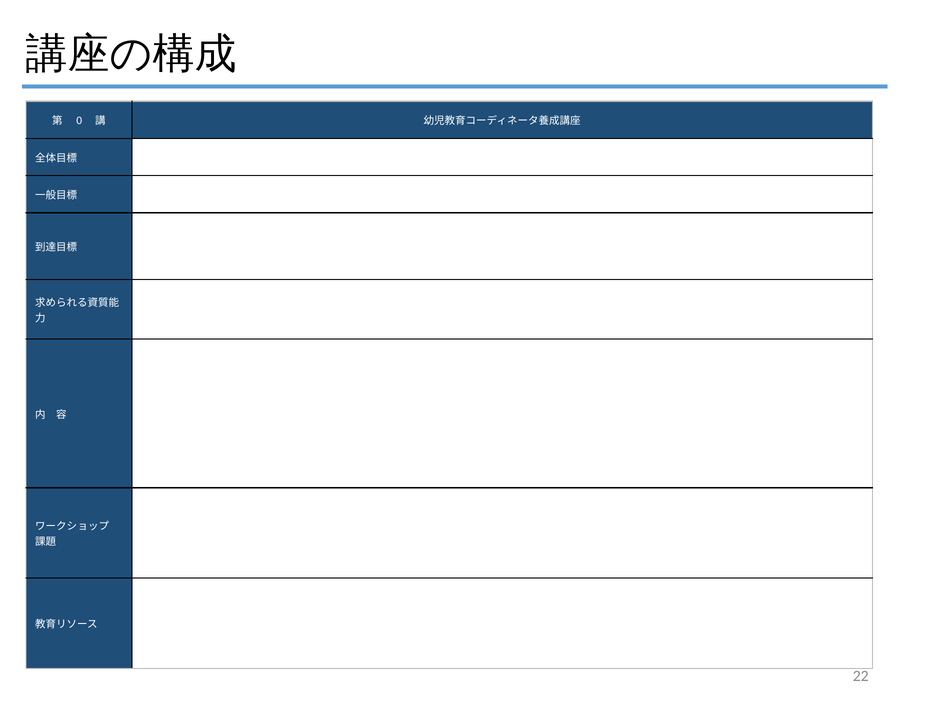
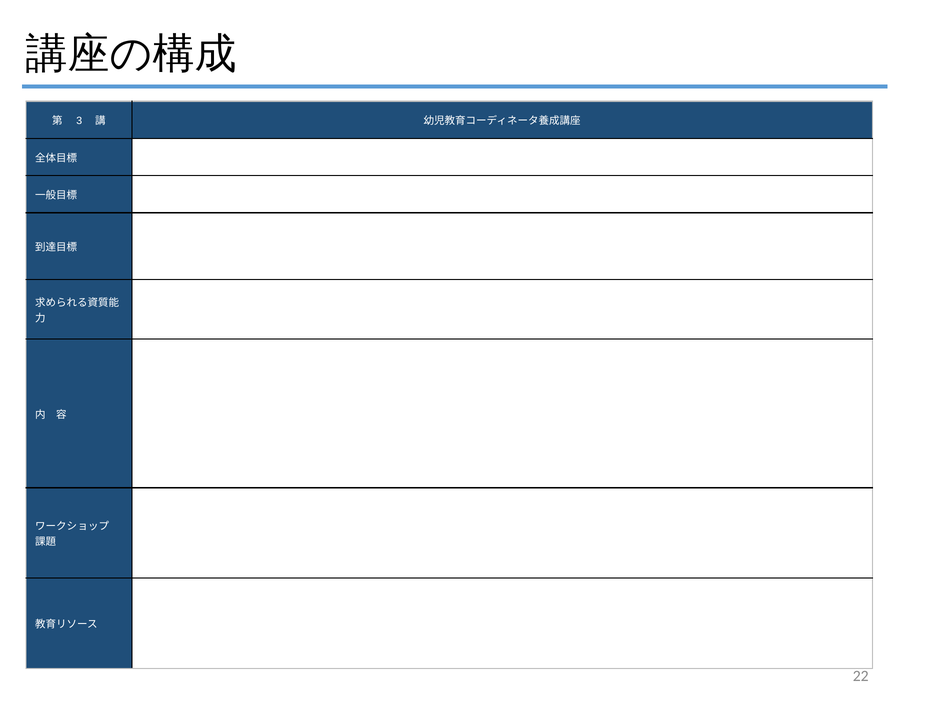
0: 0 -> 3
